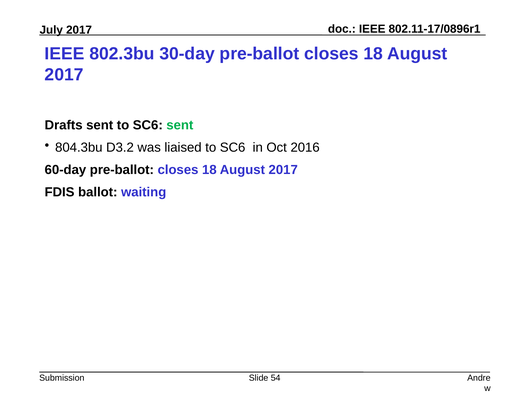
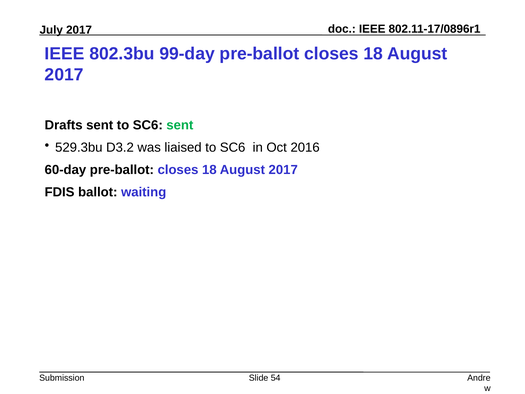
30-day: 30-day -> 99-day
804.3bu: 804.3bu -> 529.3bu
